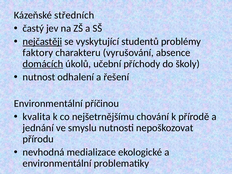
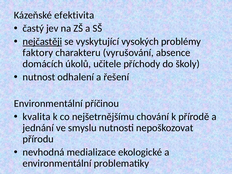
středních: středních -> efektivita
studentů: studentů -> vysokých
domácích underline: present -> none
učební: učební -> učitele
